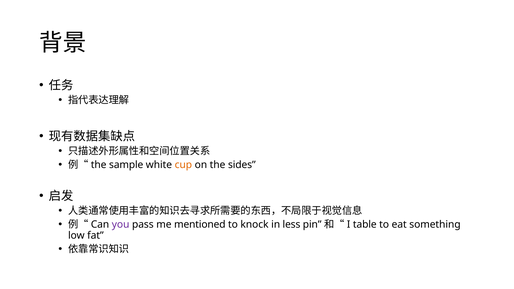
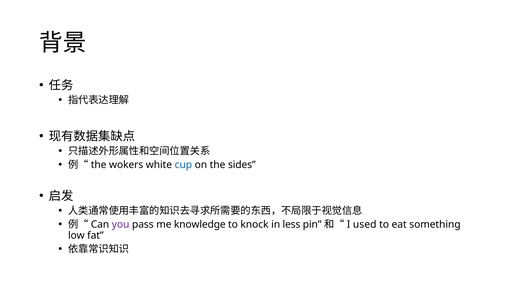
sample: sample -> wokers
cup colour: orange -> blue
mentioned: mentioned -> knowledge
table: table -> used
